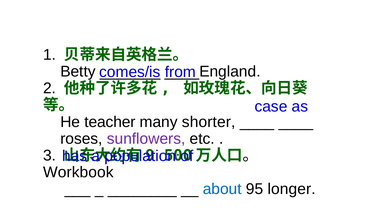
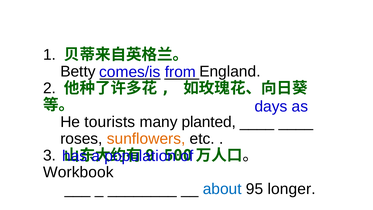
case: case -> days
teacher: teacher -> tourists
shorter: shorter -> planted
sunflowers colour: purple -> orange
